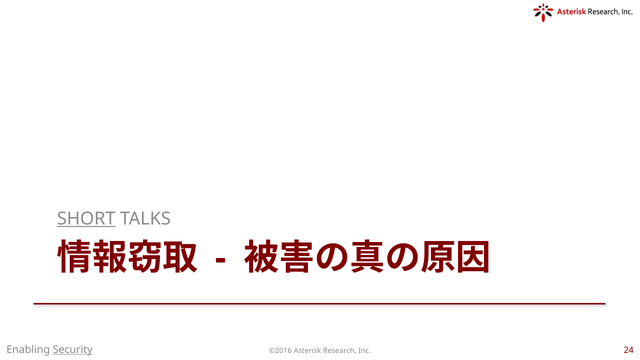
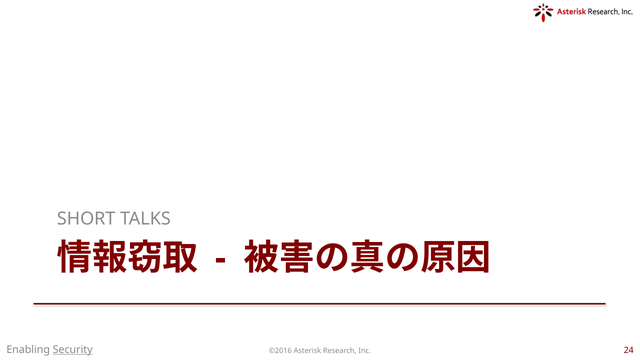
SHORT underline: present -> none
